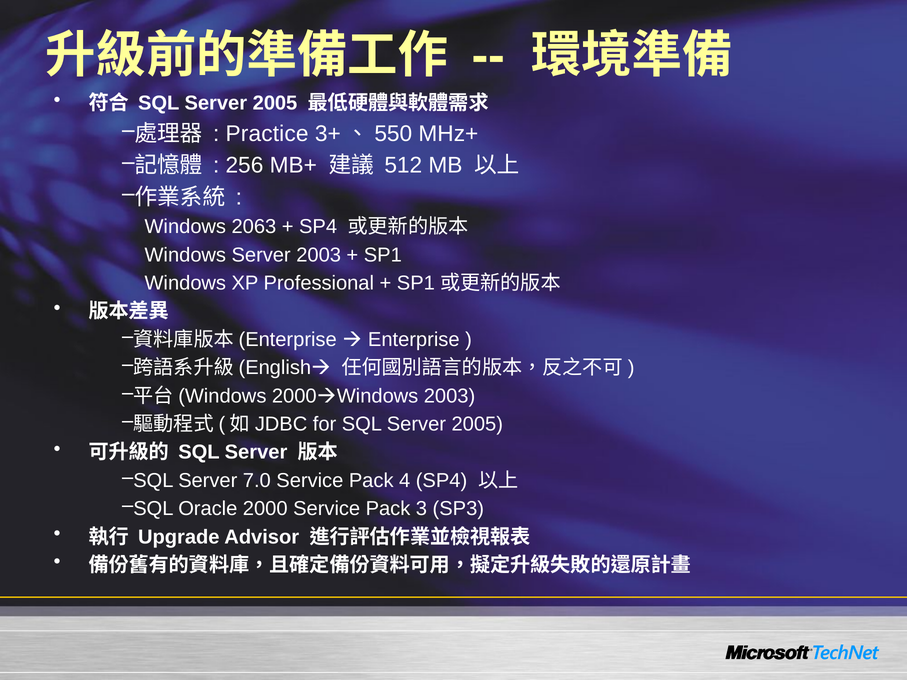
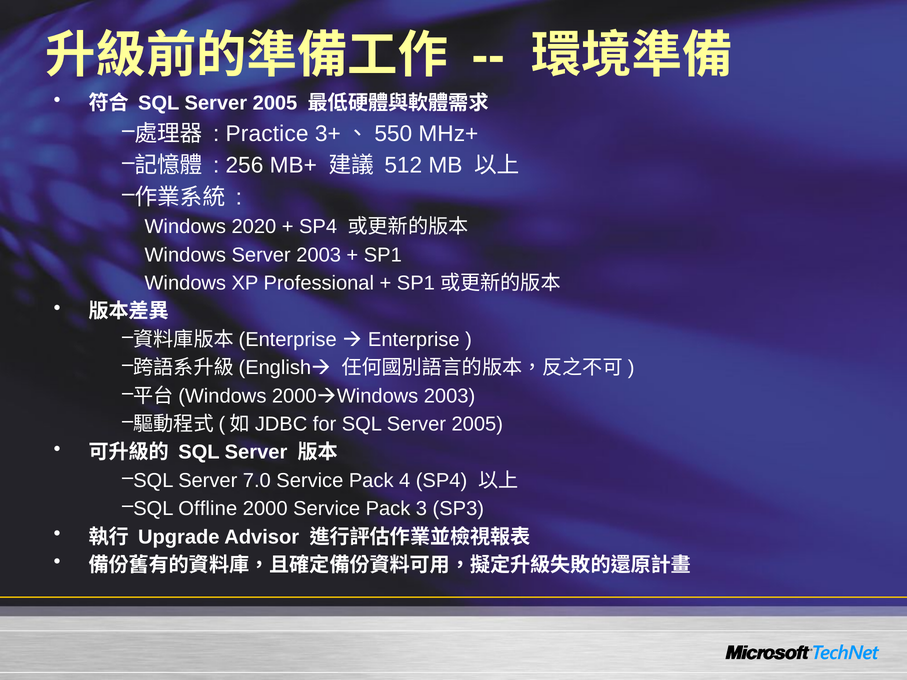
2063: 2063 -> 2020
Oracle: Oracle -> Offline
